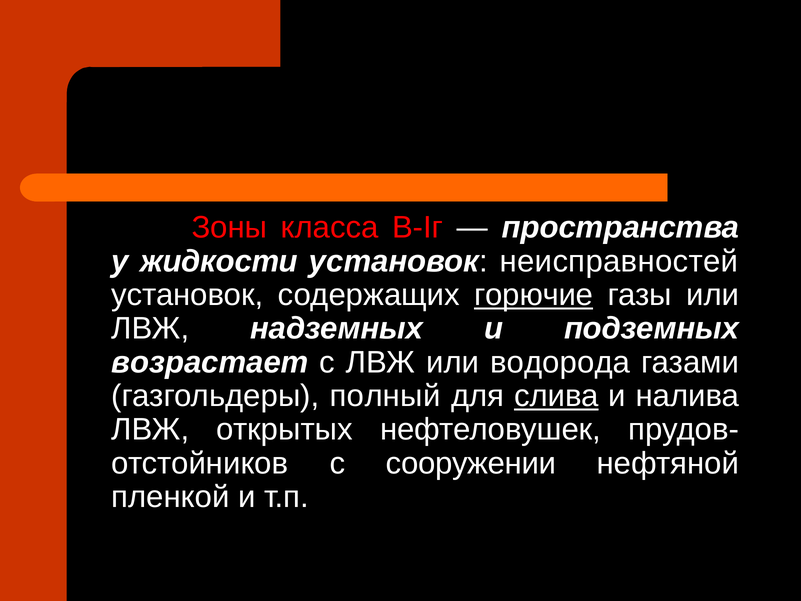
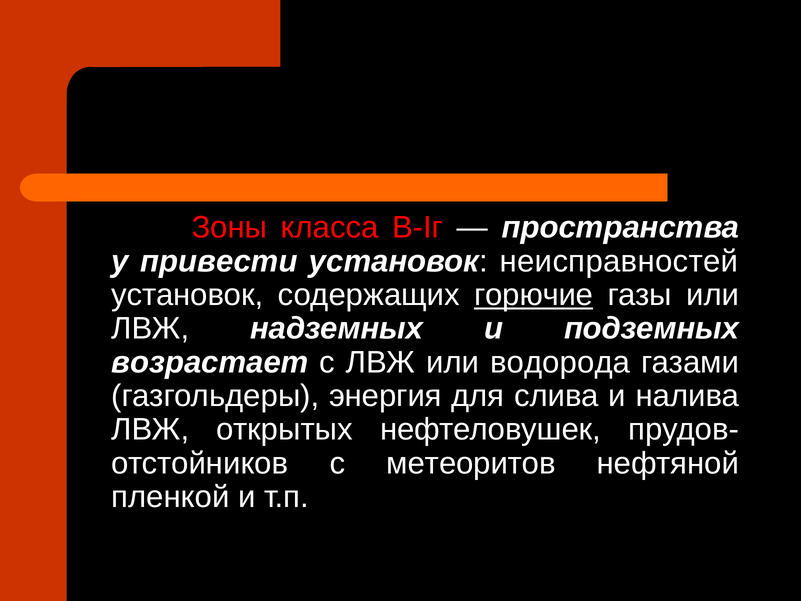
жидкости: жидкости -> привести
полный: полный -> энергия
слива underline: present -> none
сооружении: сооружении -> метеоритов
